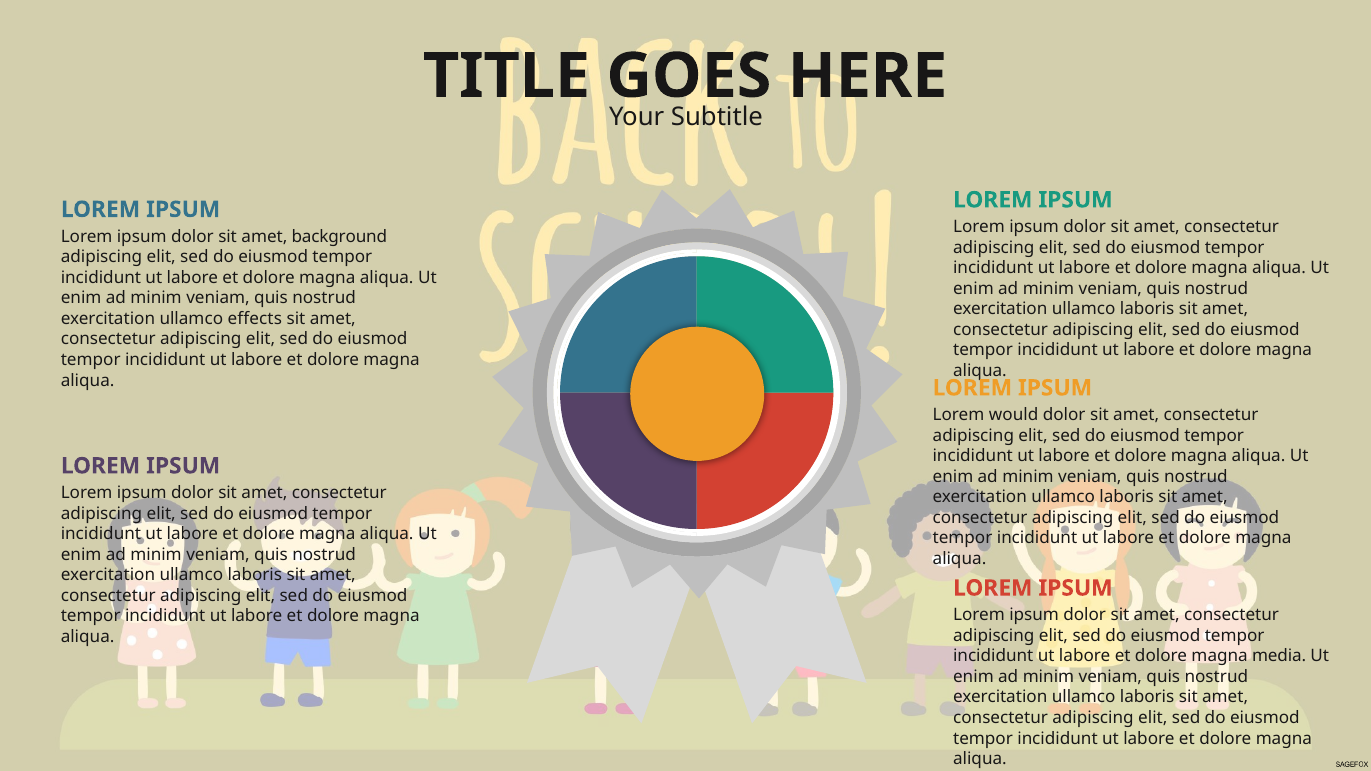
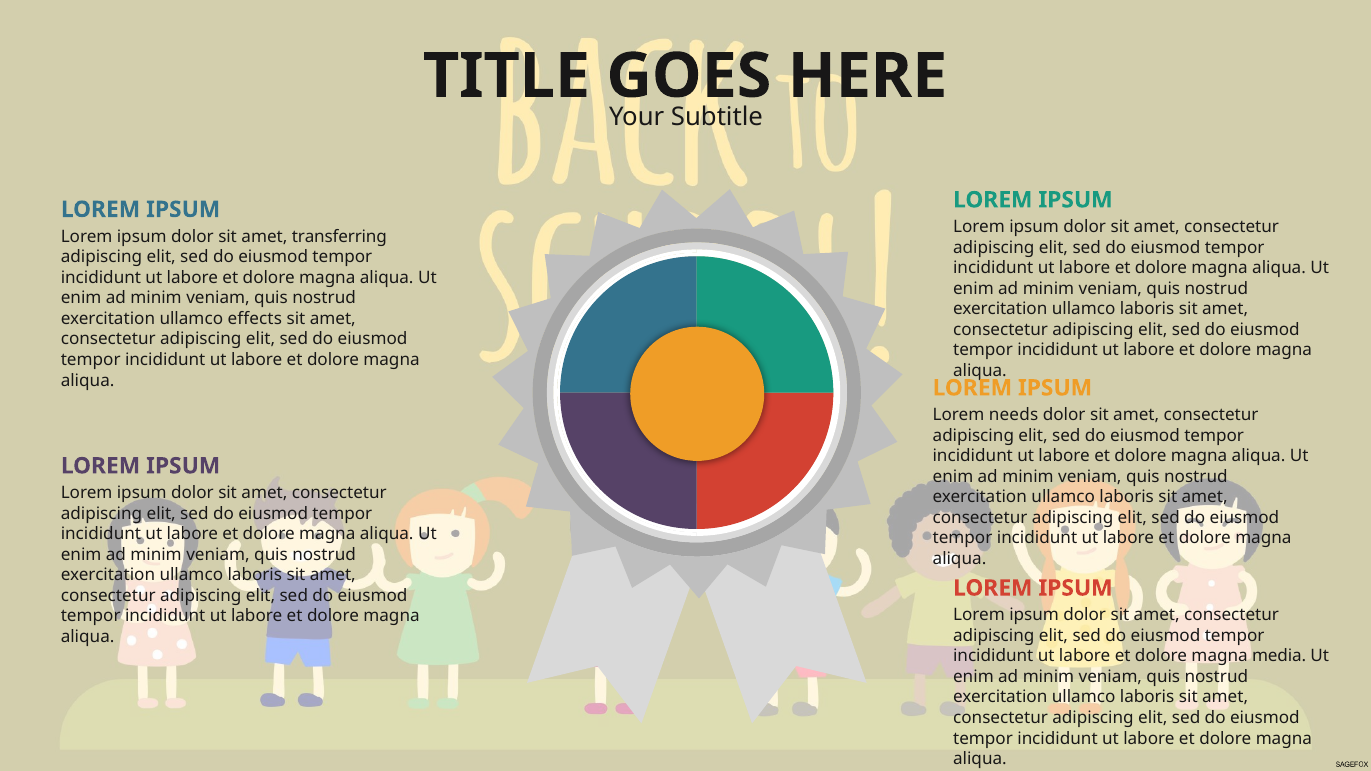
background: background -> transferring
would: would -> needs
